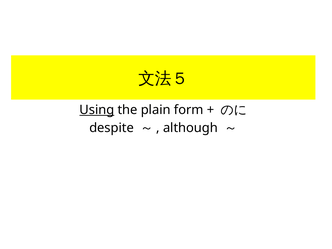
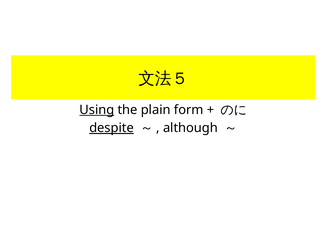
despite underline: none -> present
